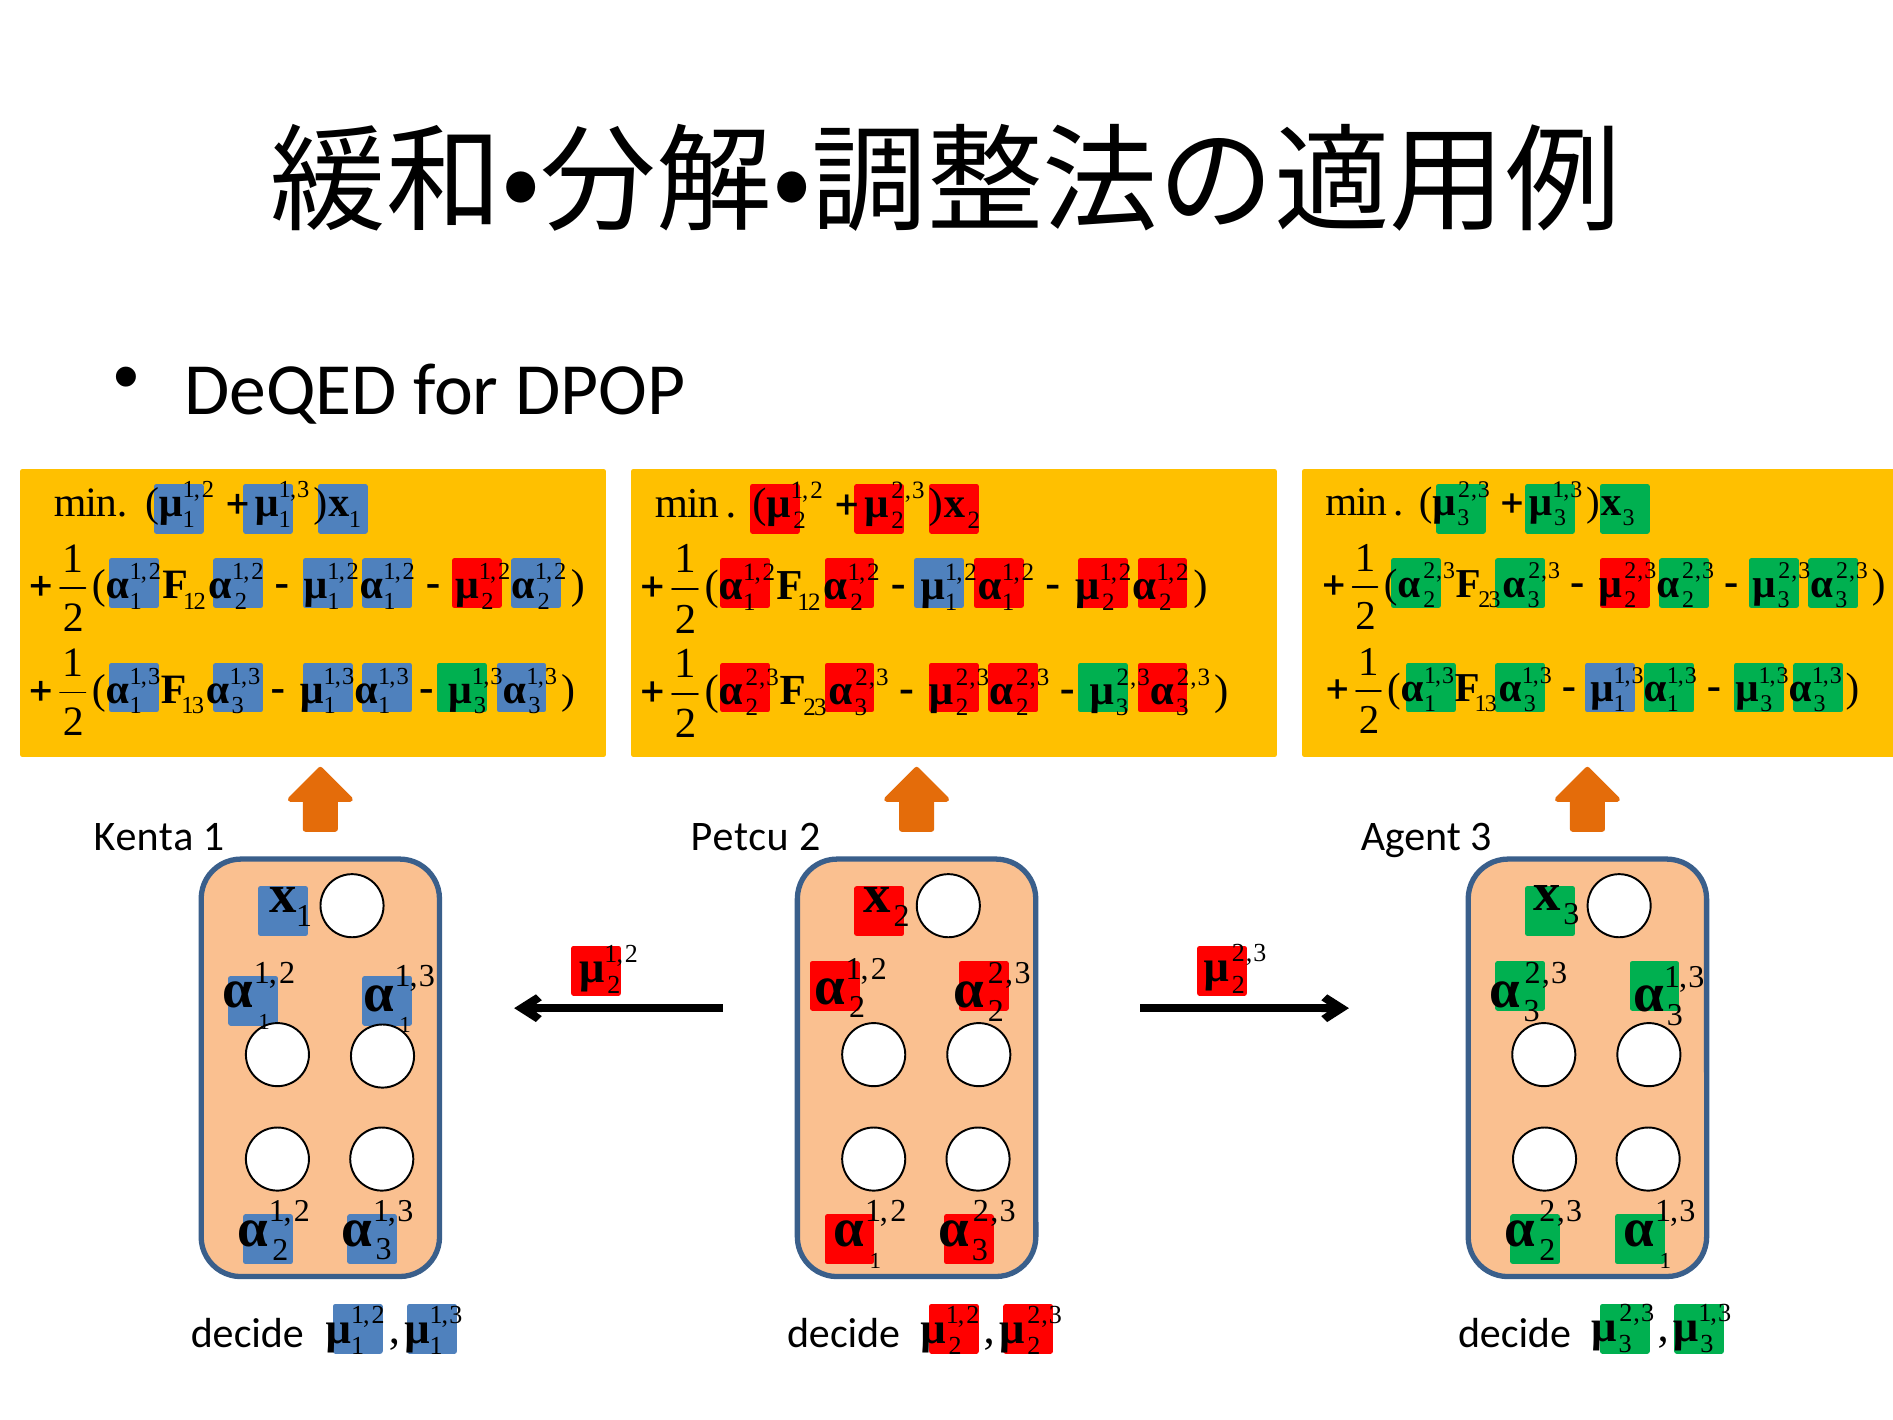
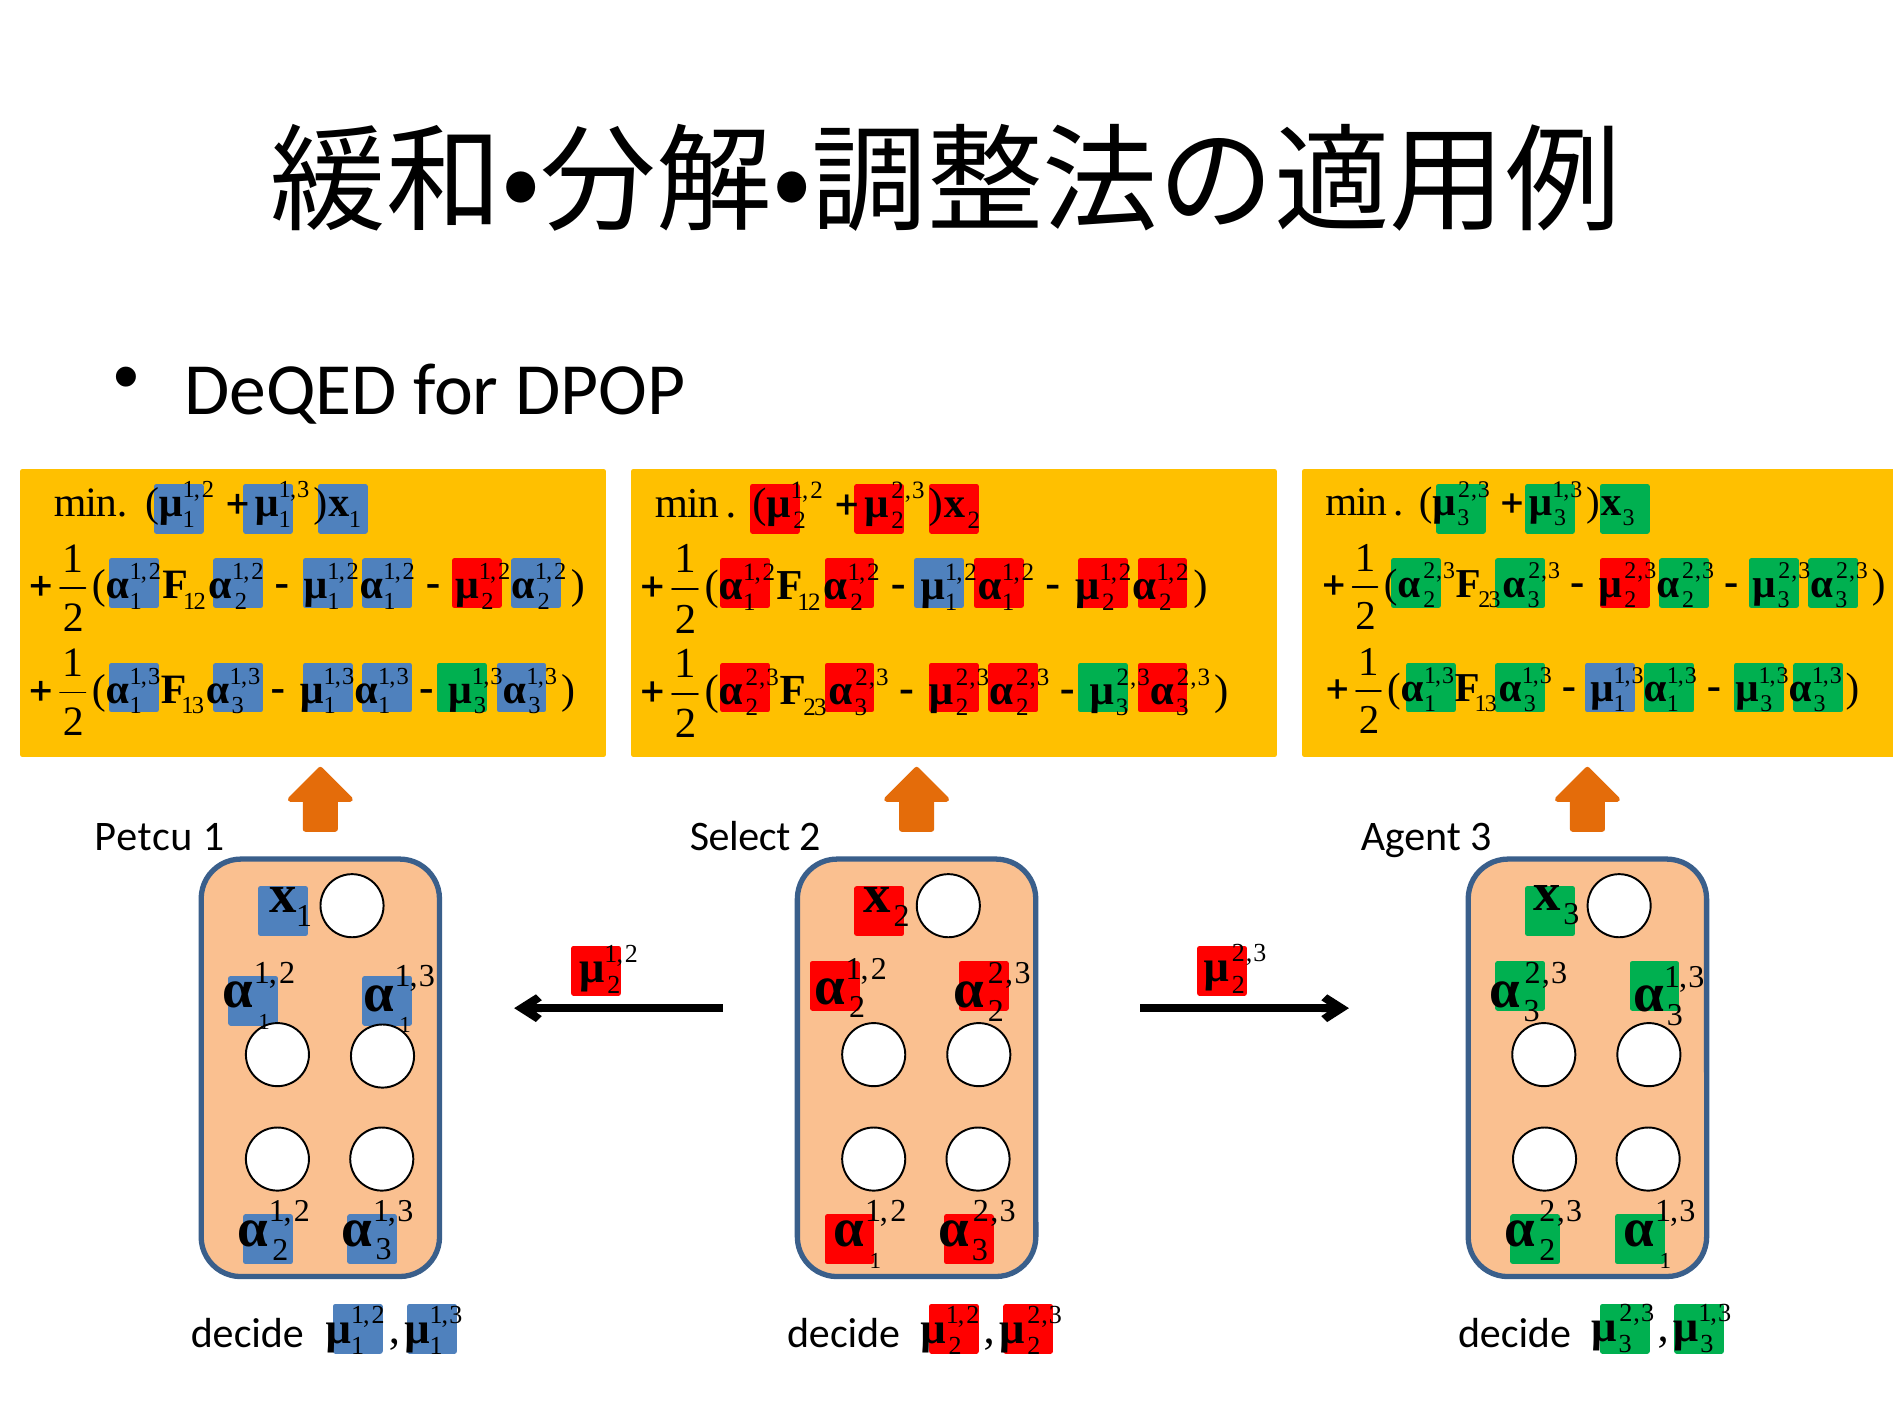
Kenta: Kenta -> Petcu
Petcu: Petcu -> Select
